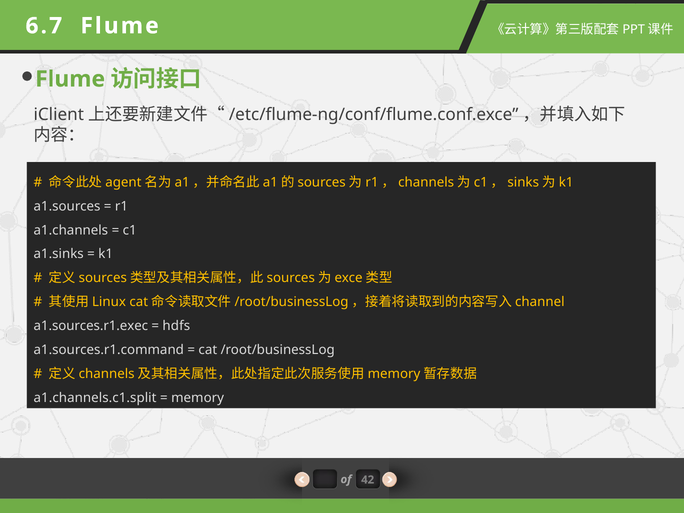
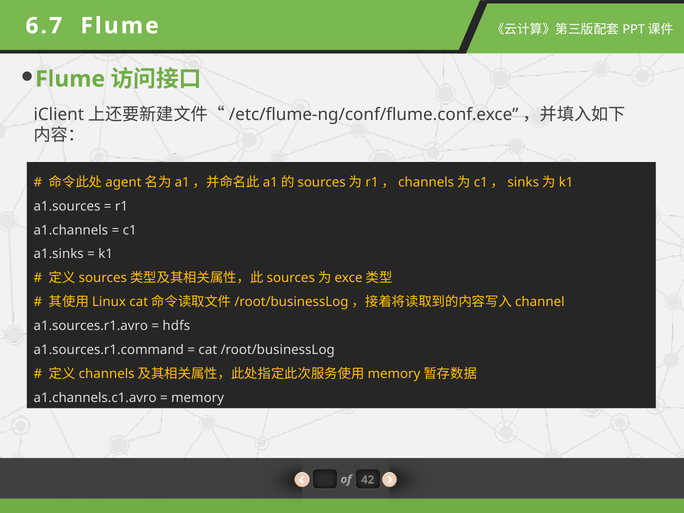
a1.sources.r1.exec: a1.sources.r1.exec -> a1.sources.r1.avro
a1.channels.c1.split: a1.channels.c1.split -> a1.channels.c1.avro
